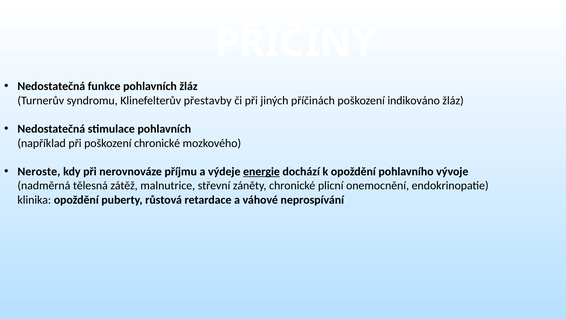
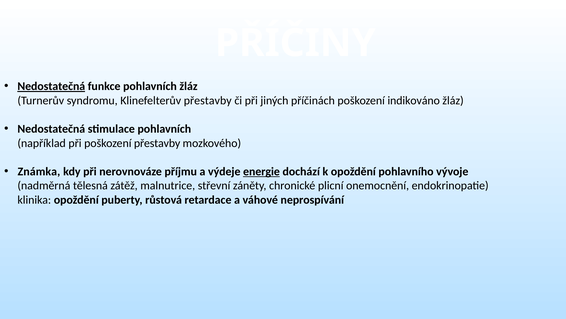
Nedostatečná at (51, 86) underline: none -> present
poškození chronické: chronické -> přestavby
Neroste: Neroste -> Známka
